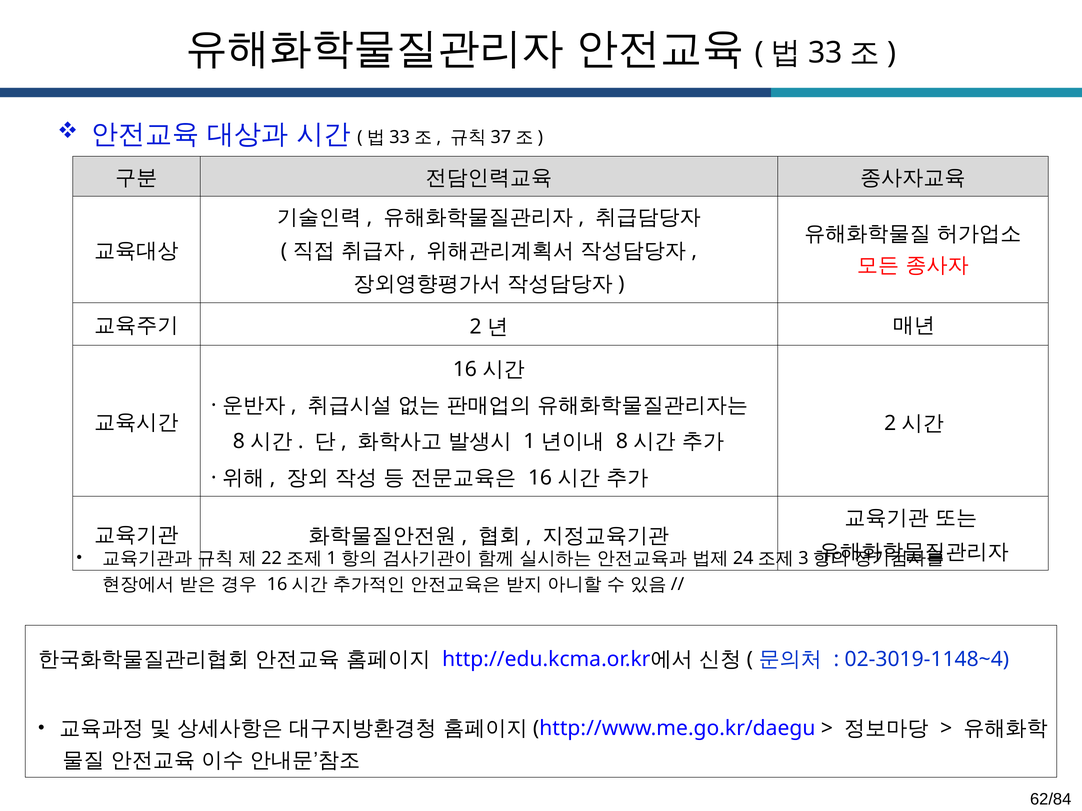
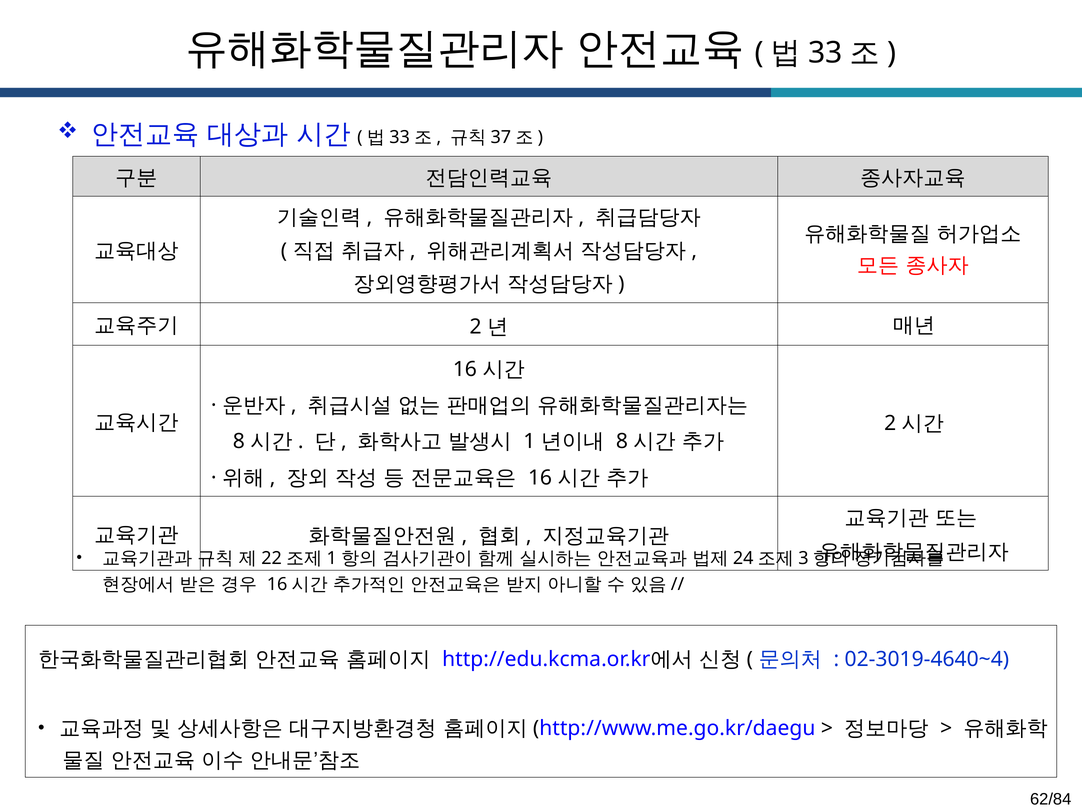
02-3019-1148~4: 02-3019-1148~4 -> 02-3019-4640~4
